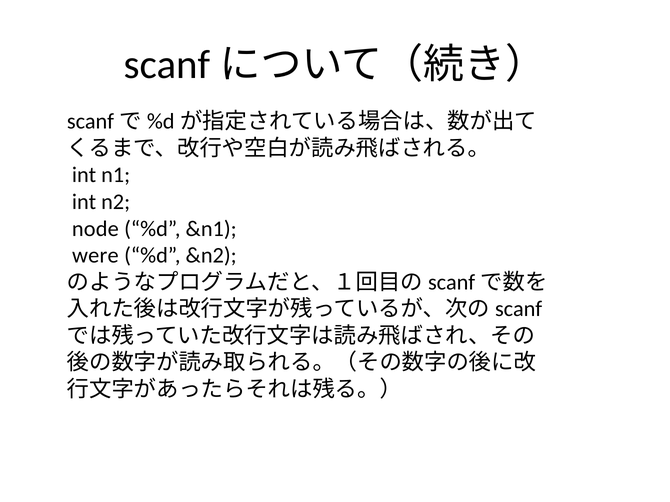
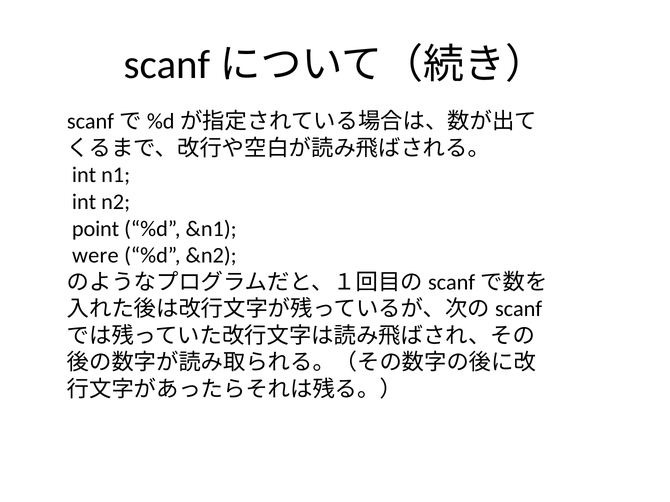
node: node -> point
